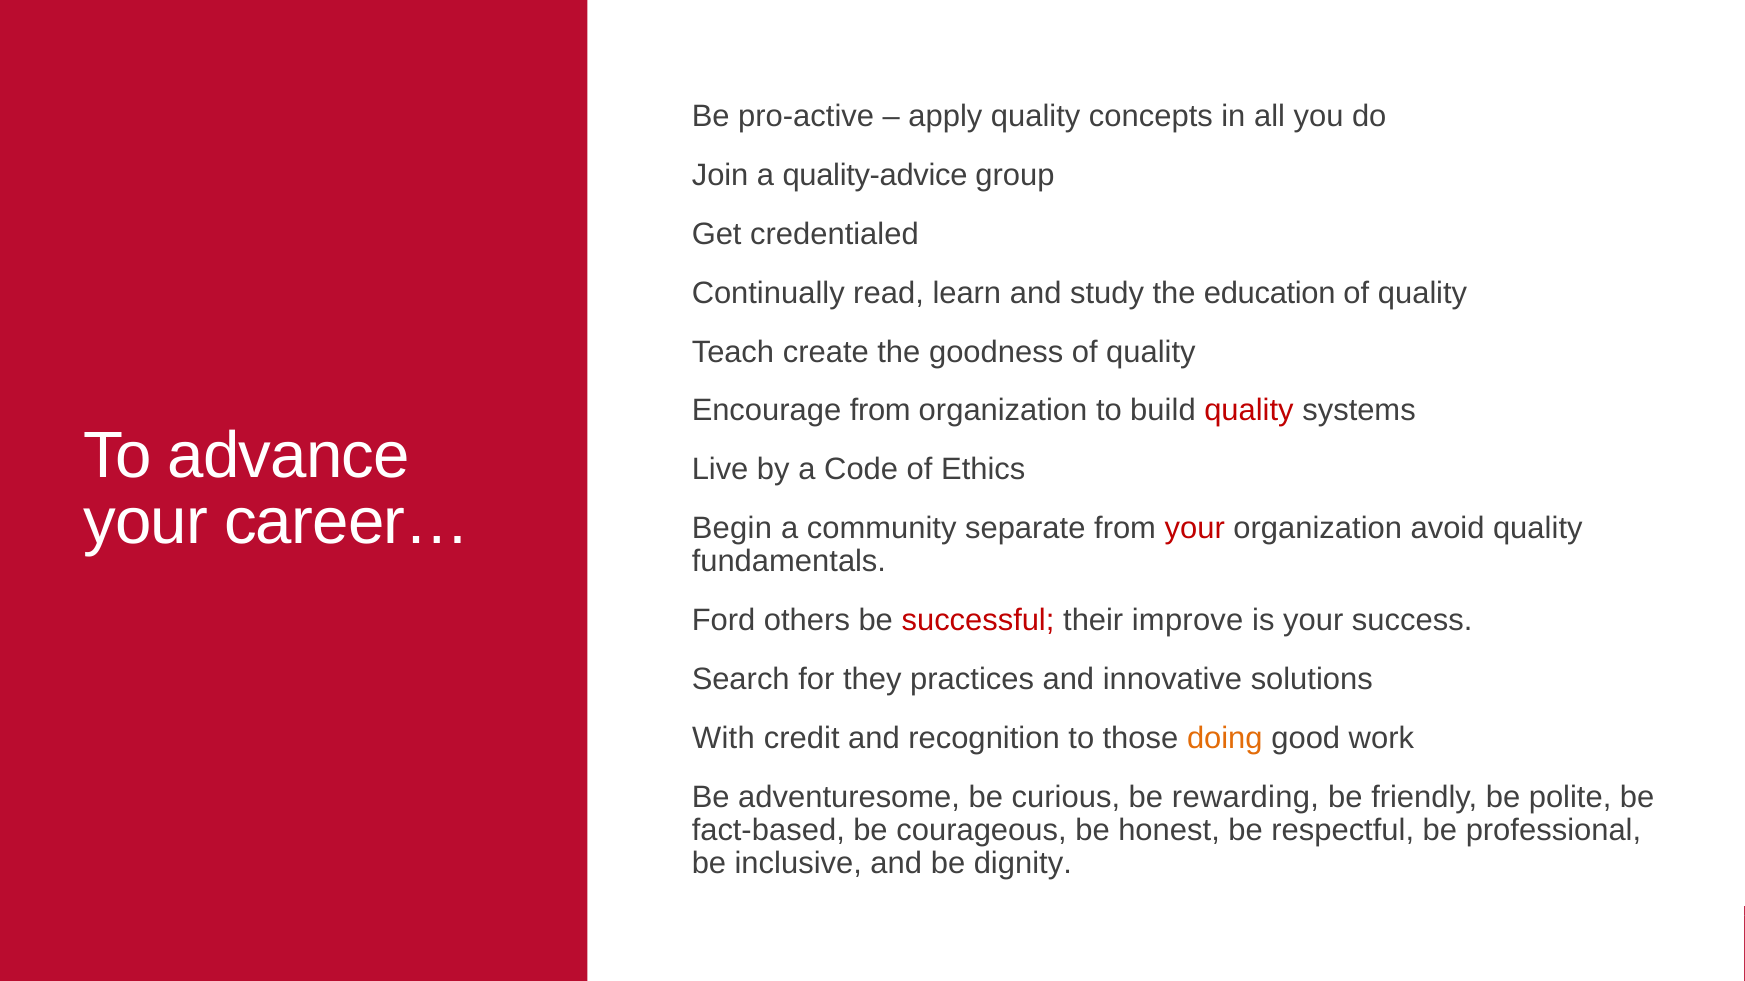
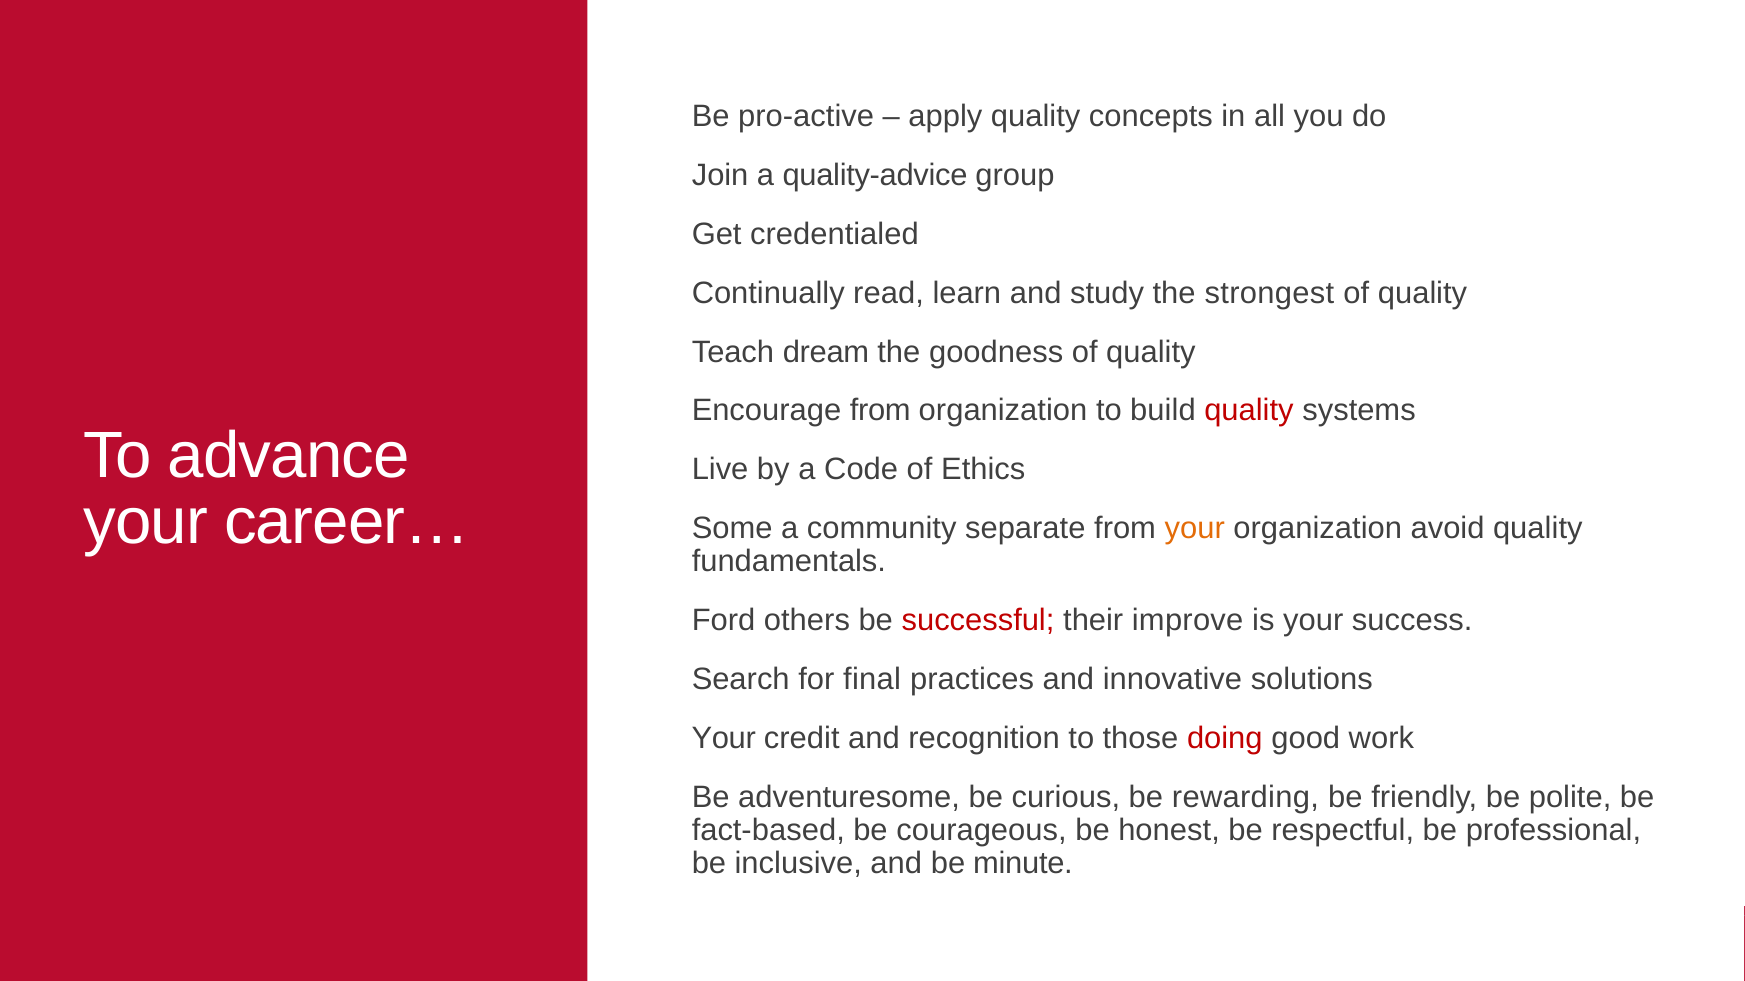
education: education -> strongest
create: create -> dream
Begin: Begin -> Some
your at (1195, 529) colour: red -> orange
they: they -> final
With at (723, 739): With -> Your
doing colour: orange -> red
dignity: dignity -> minute
